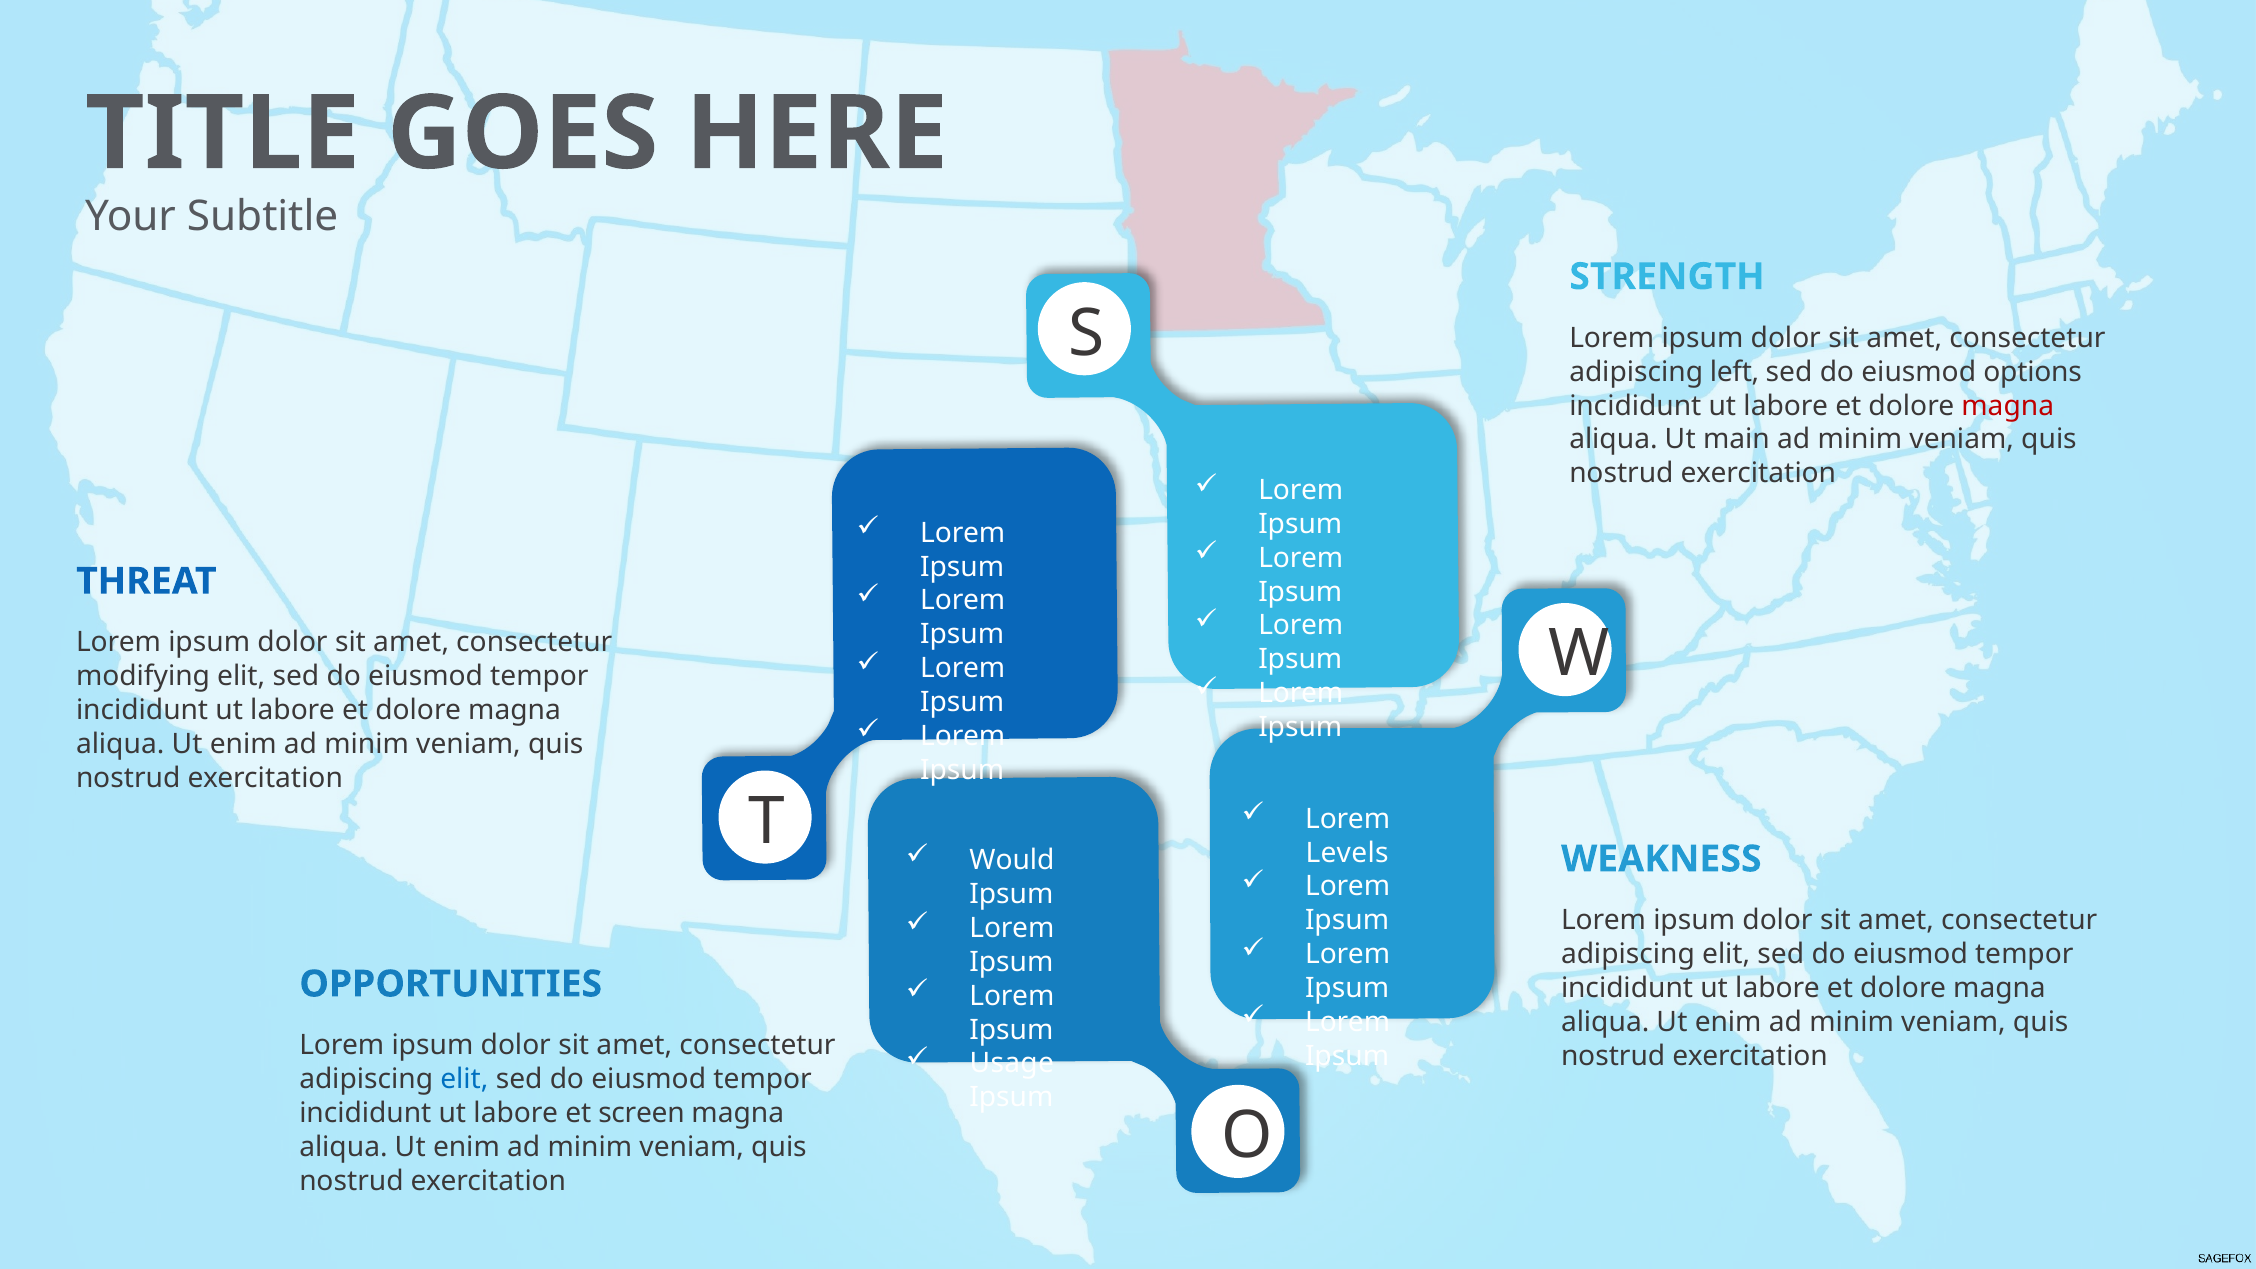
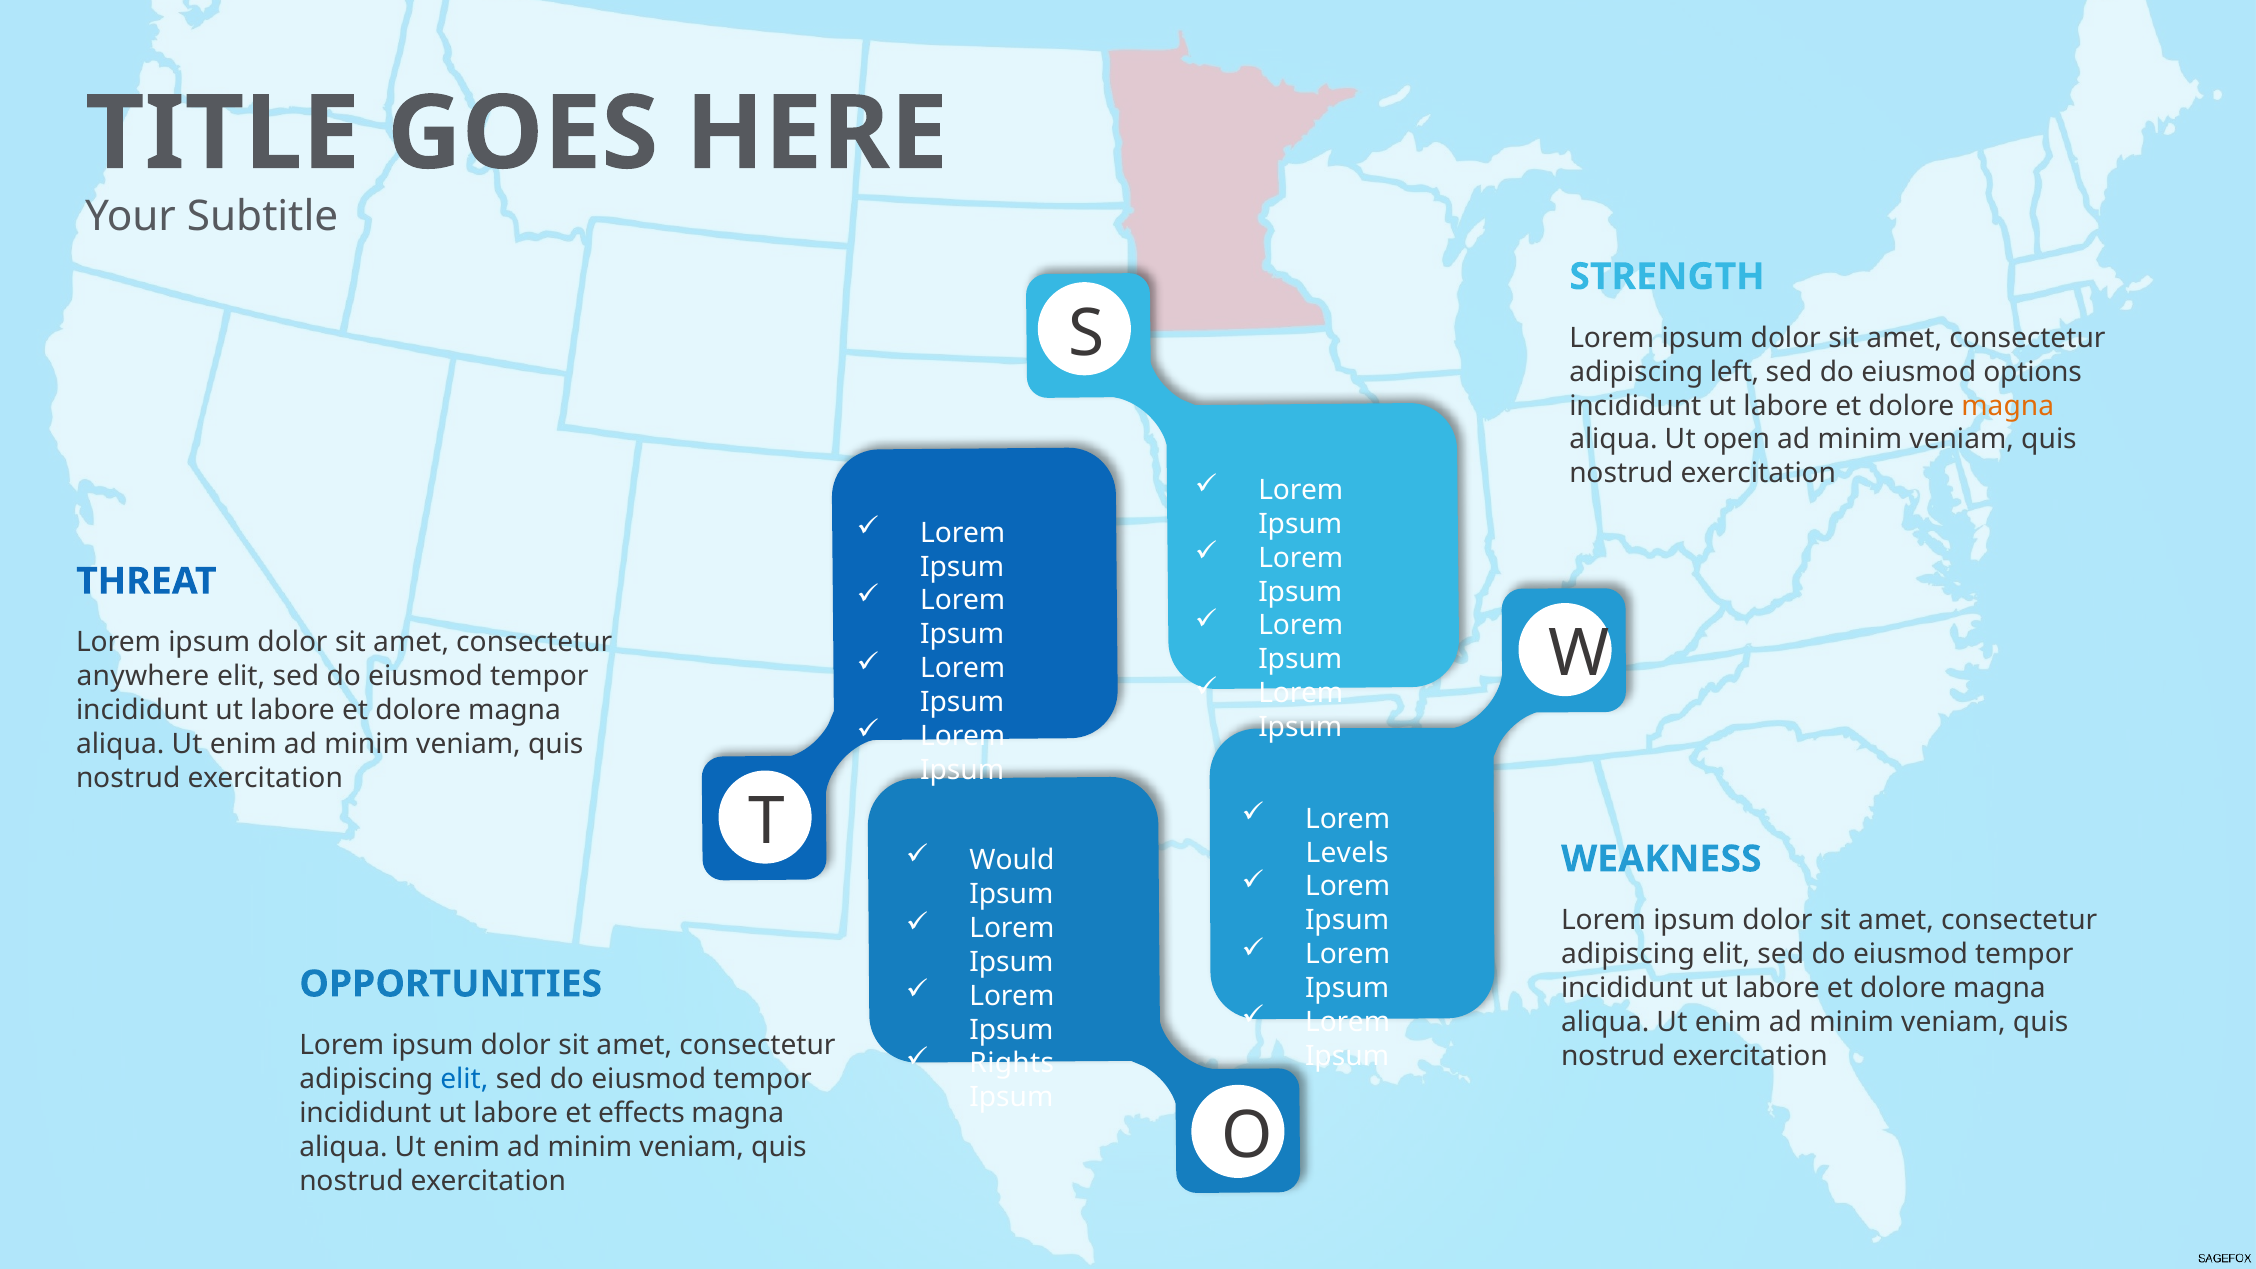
magna at (2008, 406) colour: red -> orange
main: main -> open
modifying: modifying -> anywhere
Usage: Usage -> Rights
screen: screen -> effects
